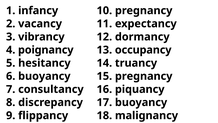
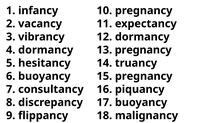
poignancy at (46, 50): poignancy -> dormancy
13 occupancy: occupancy -> pregnancy
